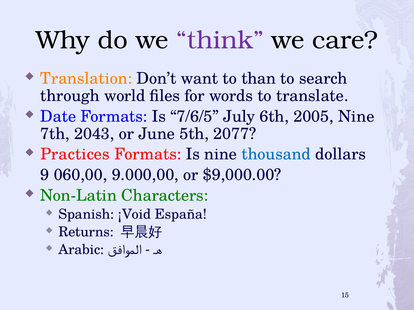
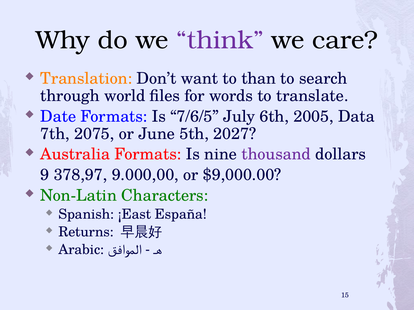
2005 Nine: Nine -> Data
2043: 2043 -> 2075
2077: 2077 -> 2027
Practices: Practices -> Australia
thousand colour: blue -> purple
060,00: 060,00 -> 378,97
¡Void: ¡Void -> ¡East
